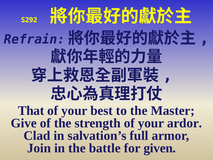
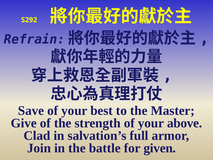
That: That -> Save
ardor: ardor -> above
